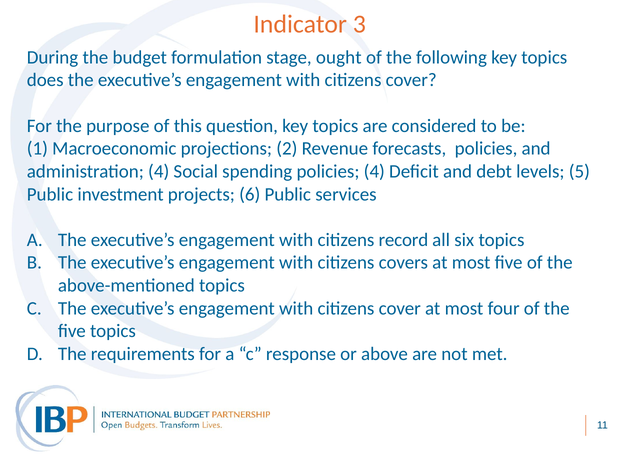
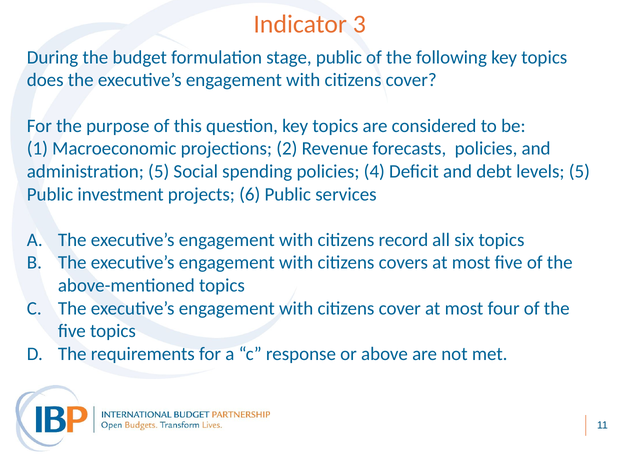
stage ought: ought -> public
administration 4: 4 -> 5
